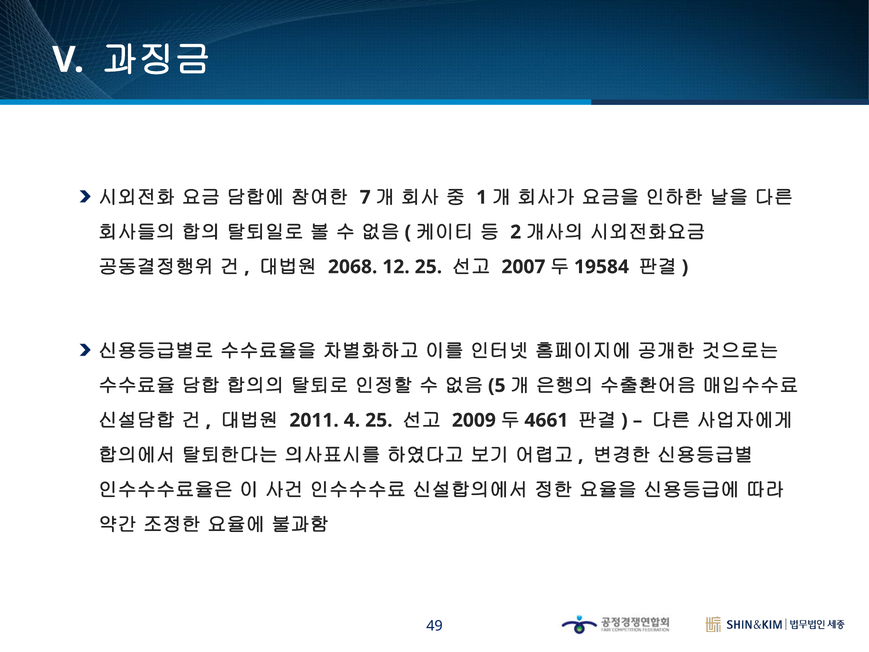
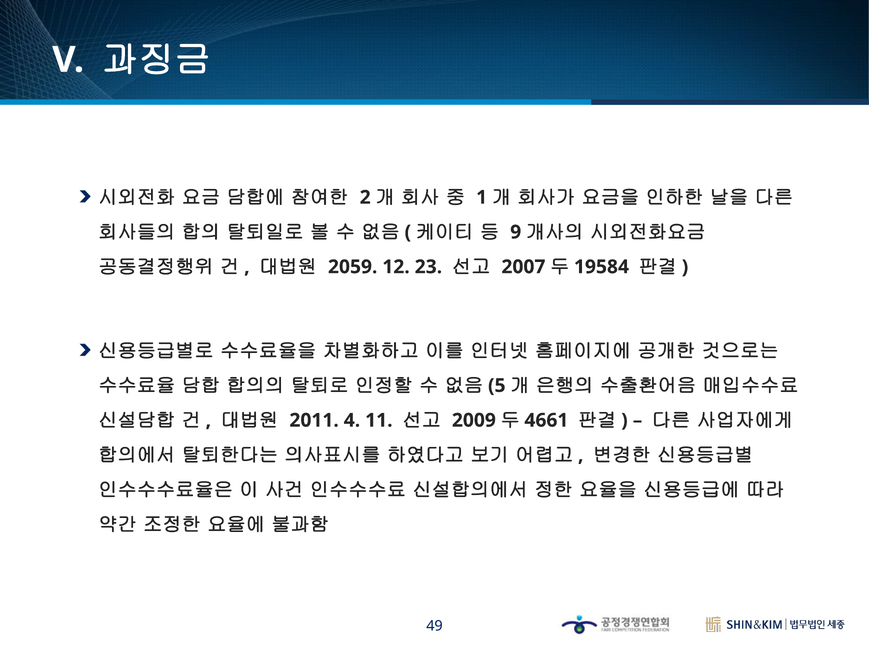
7: 7 -> 2
2: 2 -> 9
2068: 2068 -> 2059
12 25: 25 -> 23
4 25: 25 -> 11
